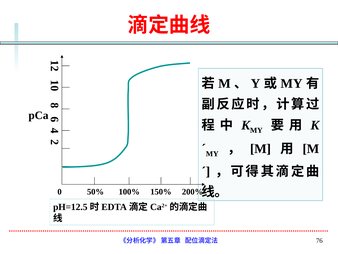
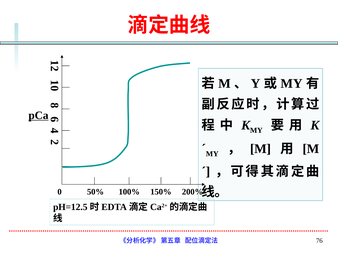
pCa underline: none -> present
